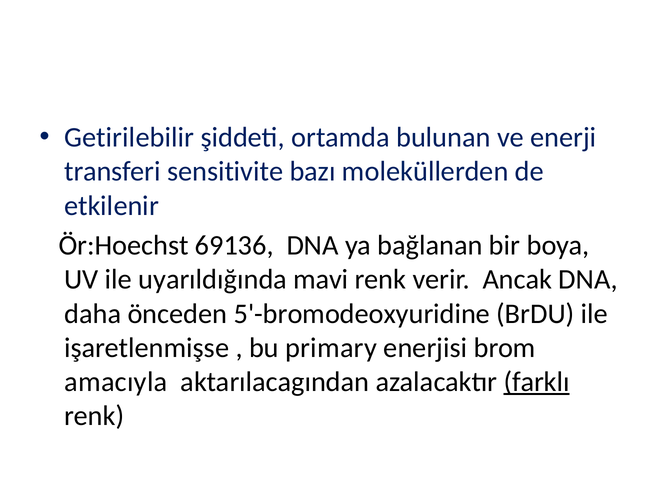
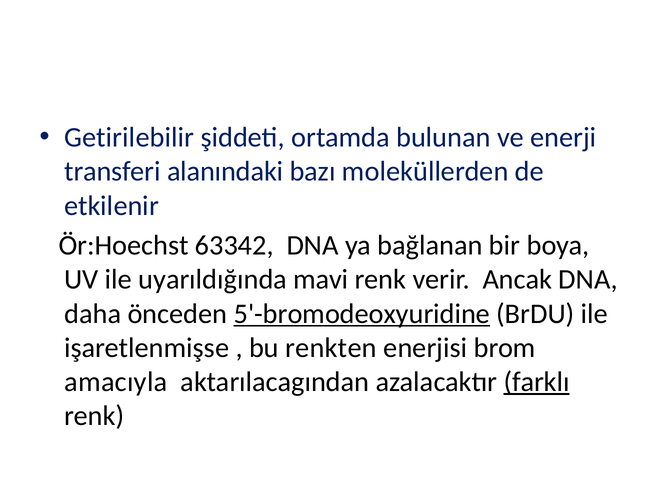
sensitivite: sensitivite -> alanındaki
69136: 69136 -> 63342
5'-bromodeoxyuridine underline: none -> present
primary: primary -> renkten
